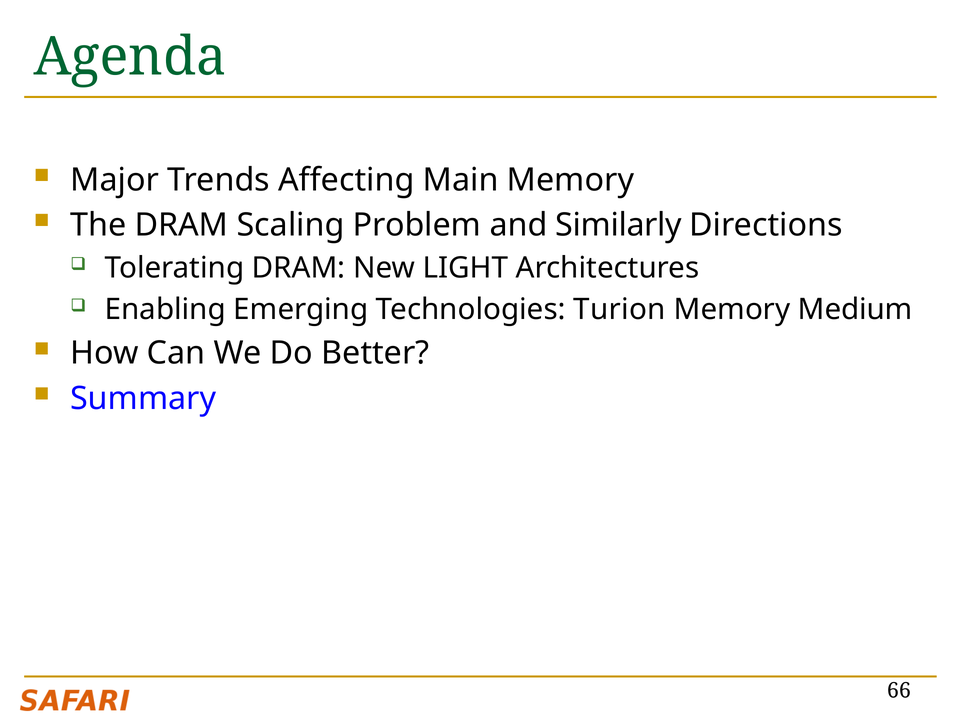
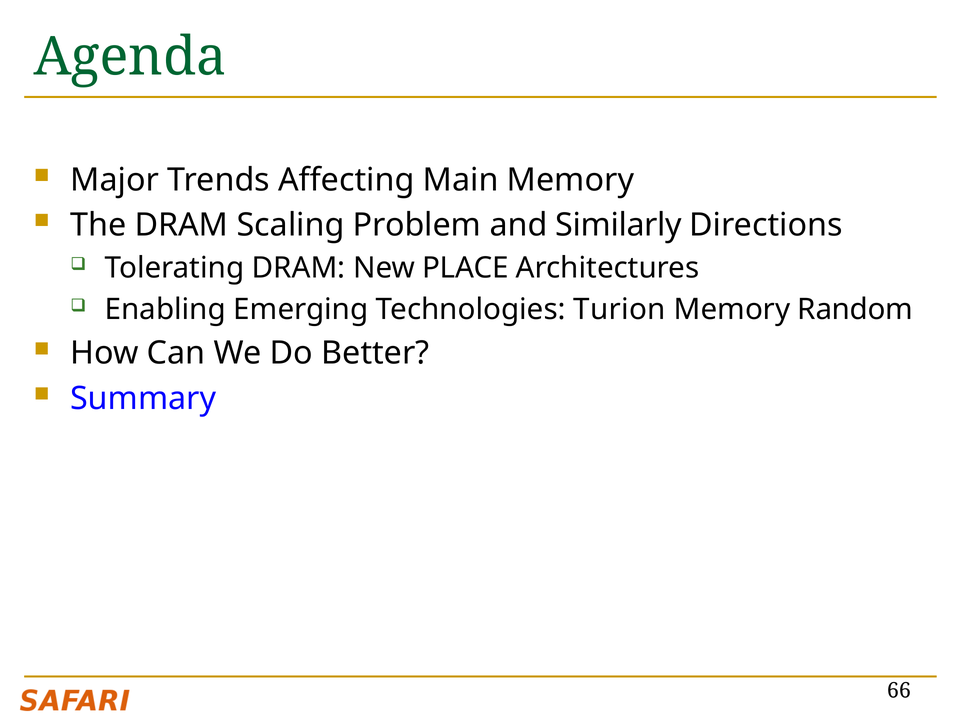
LIGHT: LIGHT -> PLACE
Medium: Medium -> Random
